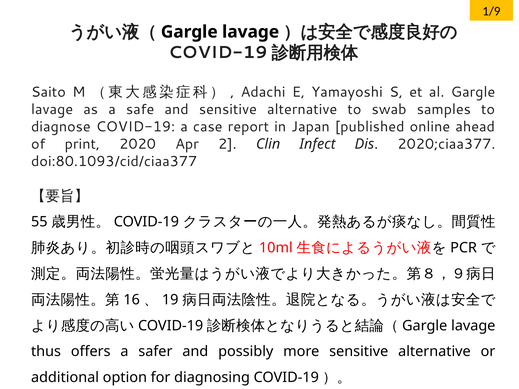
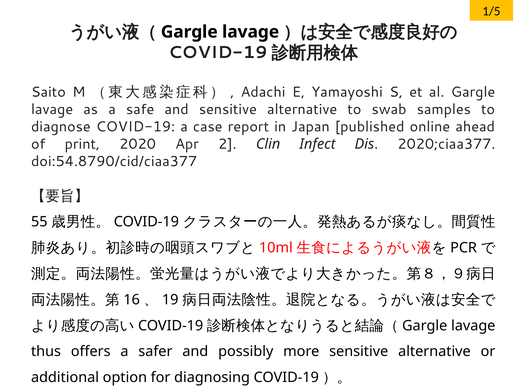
1/9: 1/9 -> 1/5
doi:80.1093/cid/ciaa377: doi:80.1093/cid/ciaa377 -> doi:54.8790/cid/ciaa377
